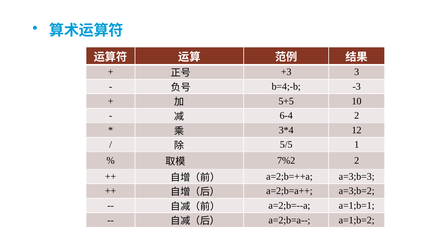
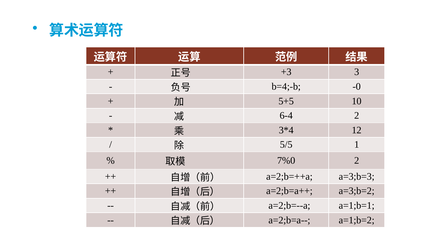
-3: -3 -> -0
7%2: 7%2 -> 7%0
